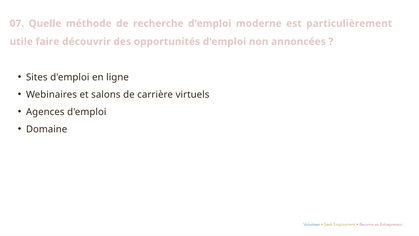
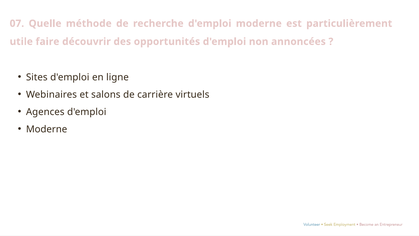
Domaine at (47, 129): Domaine -> Moderne
